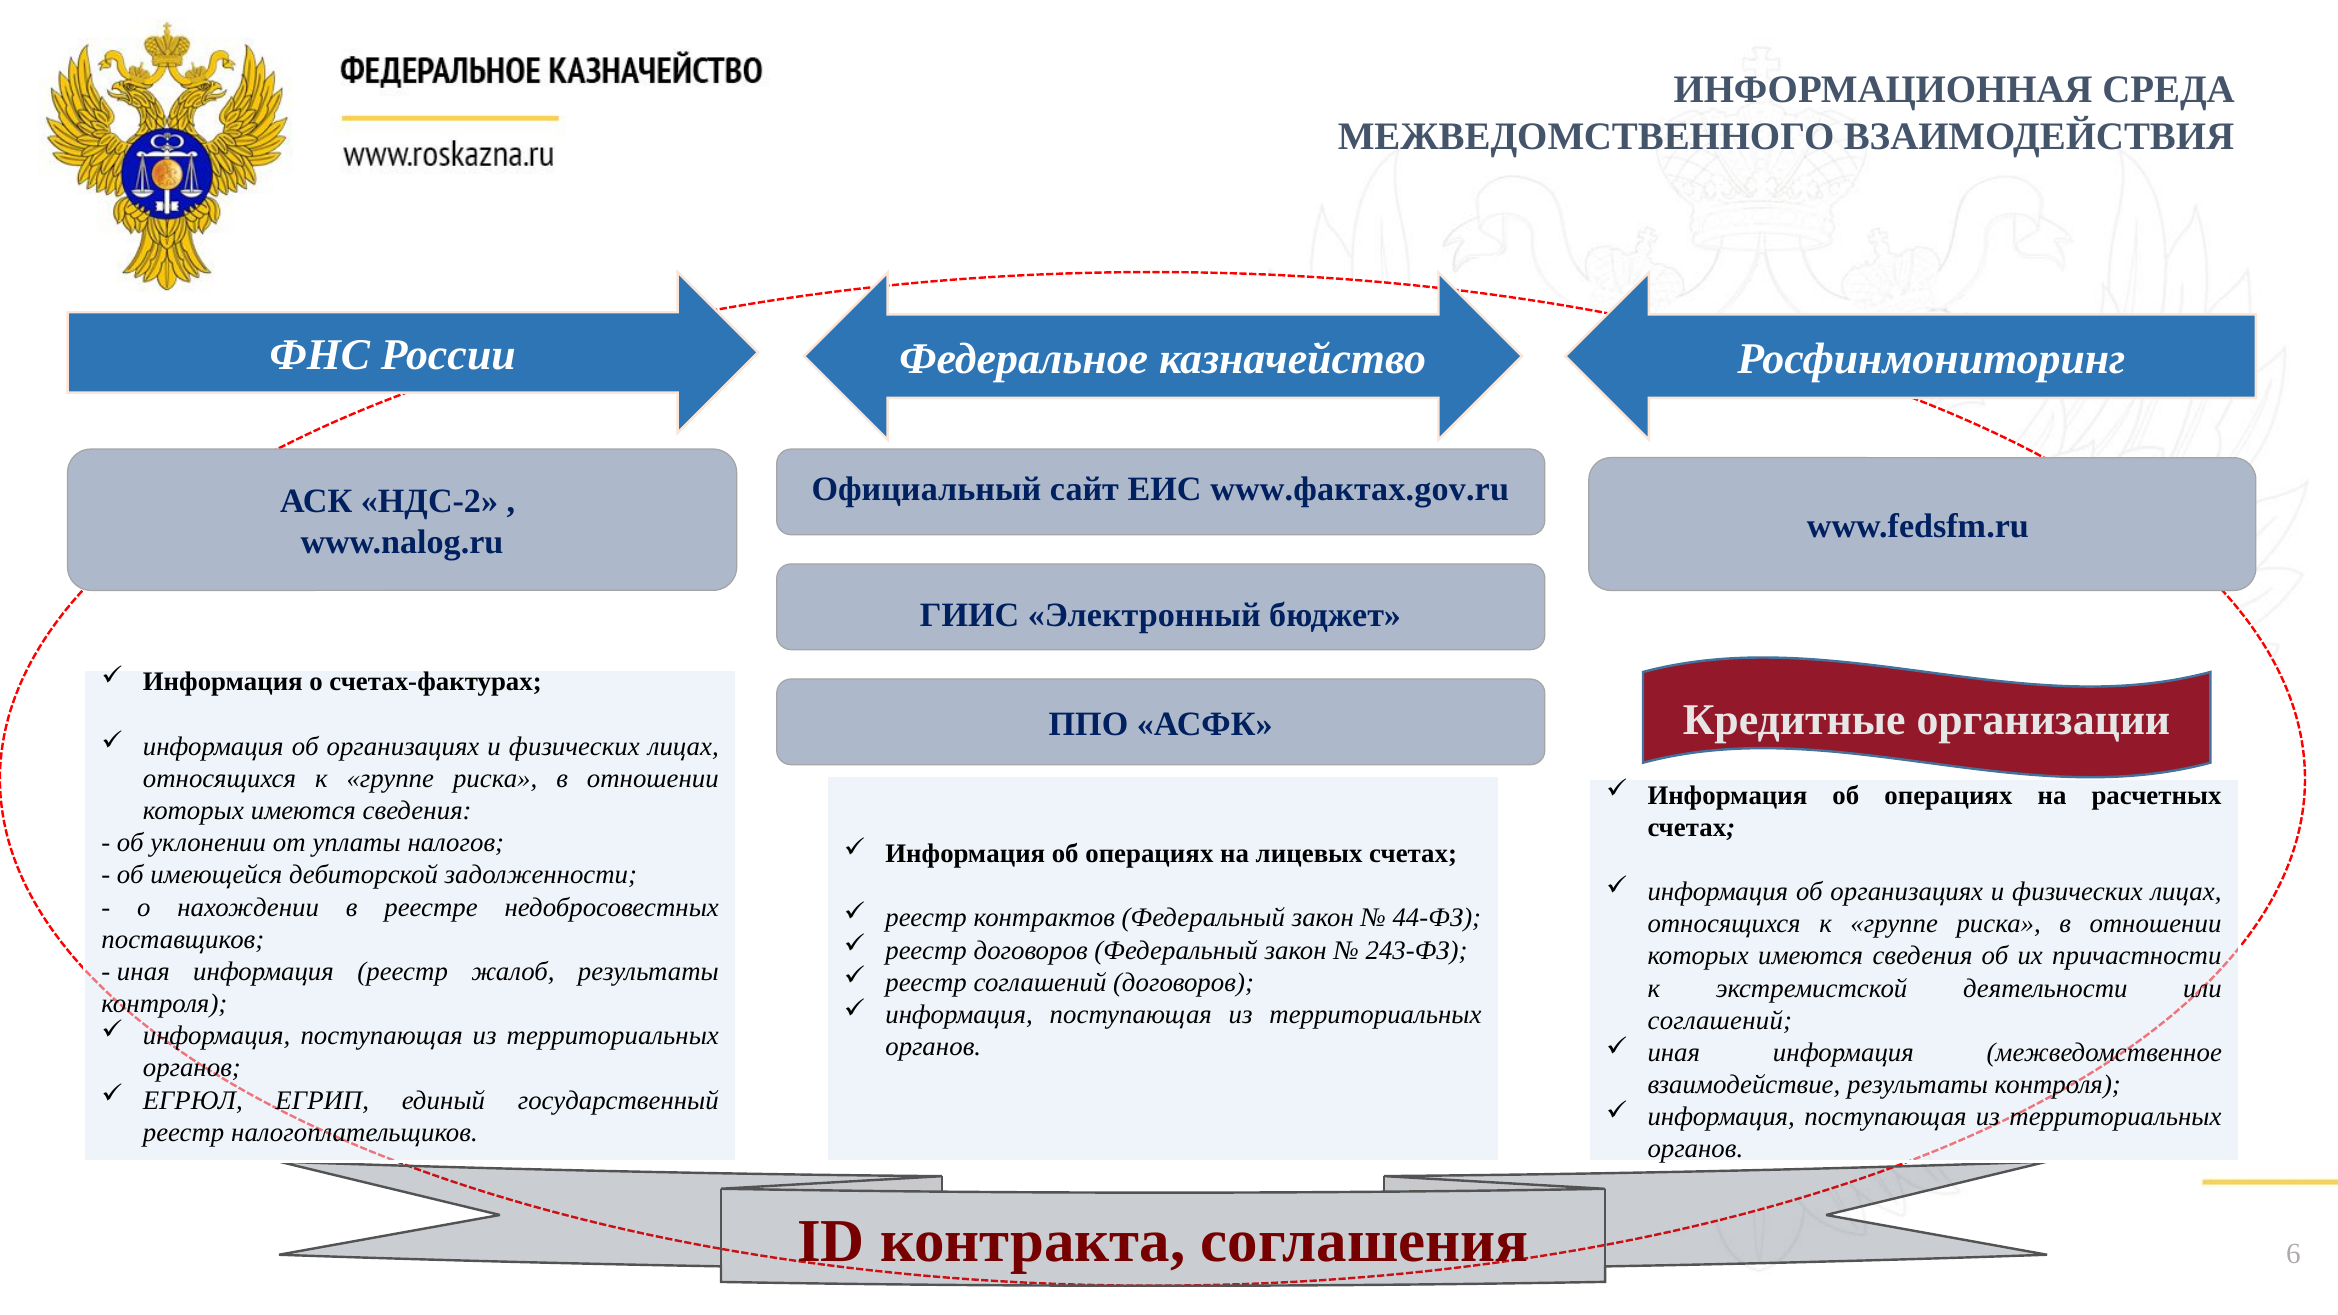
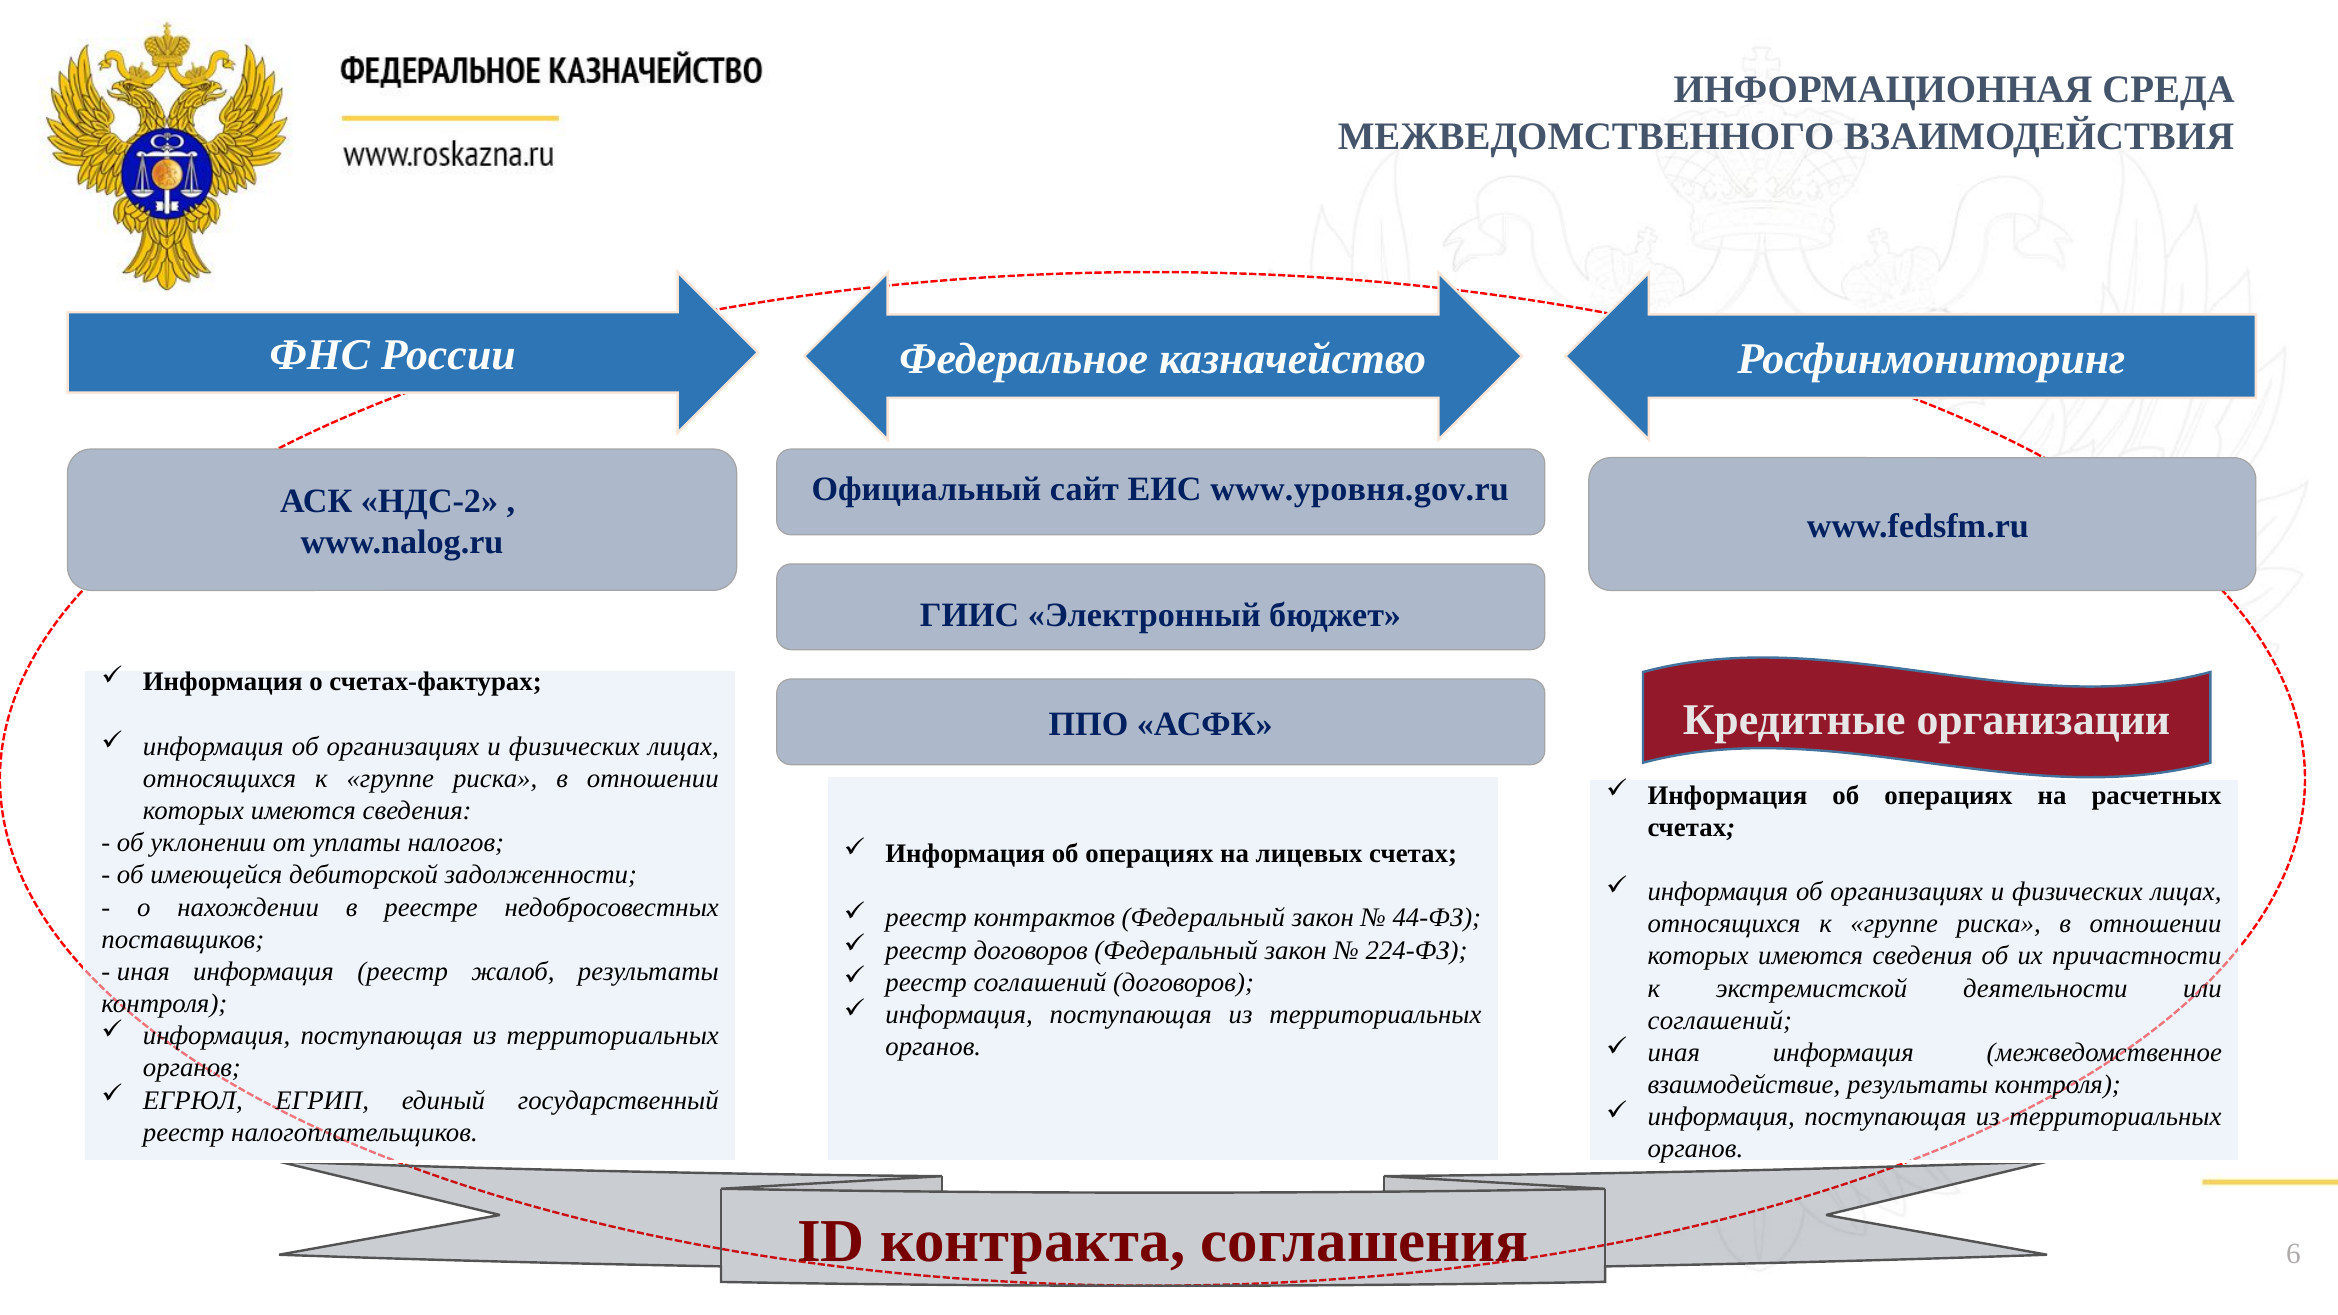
www.фактах.gov.ru: www.фактах.gov.ru -> www.уровня.gov.ru
243-ФЗ: 243-ФЗ -> 224-ФЗ
